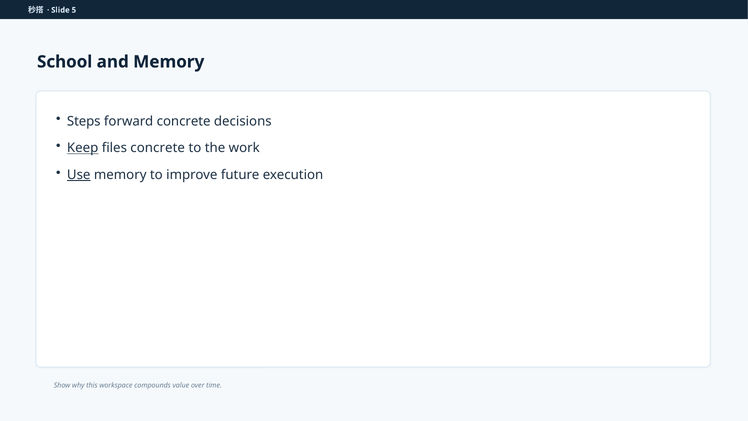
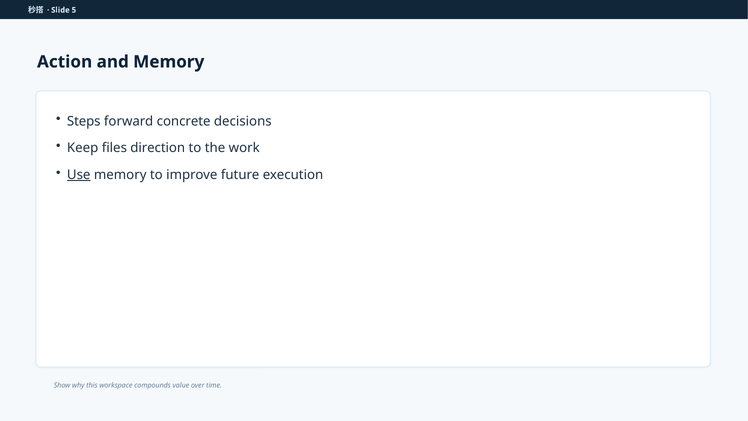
School: School -> Action
Keep underline: present -> none
files concrete: concrete -> direction
